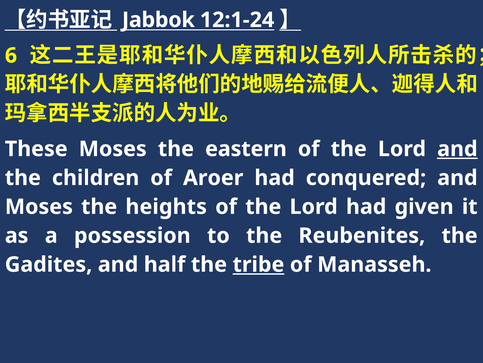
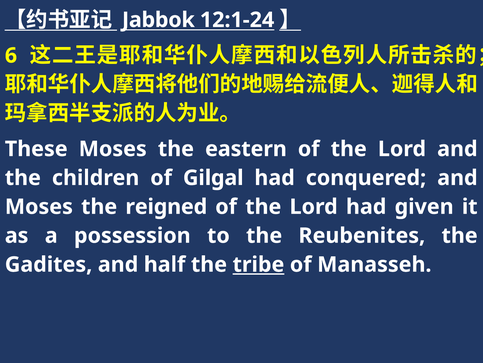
and at (457, 149) underline: present -> none
Aroer: Aroer -> Gilgal
heights: heights -> reigned
